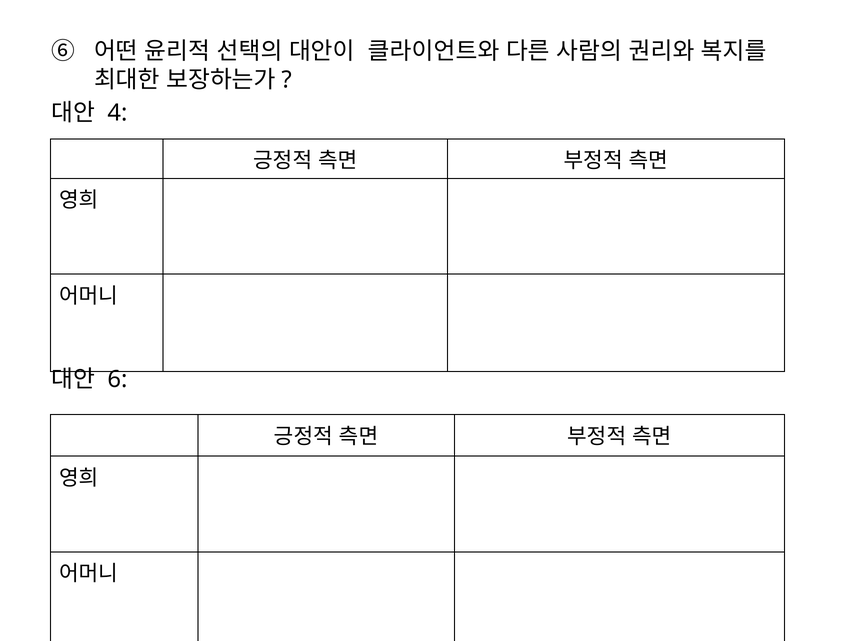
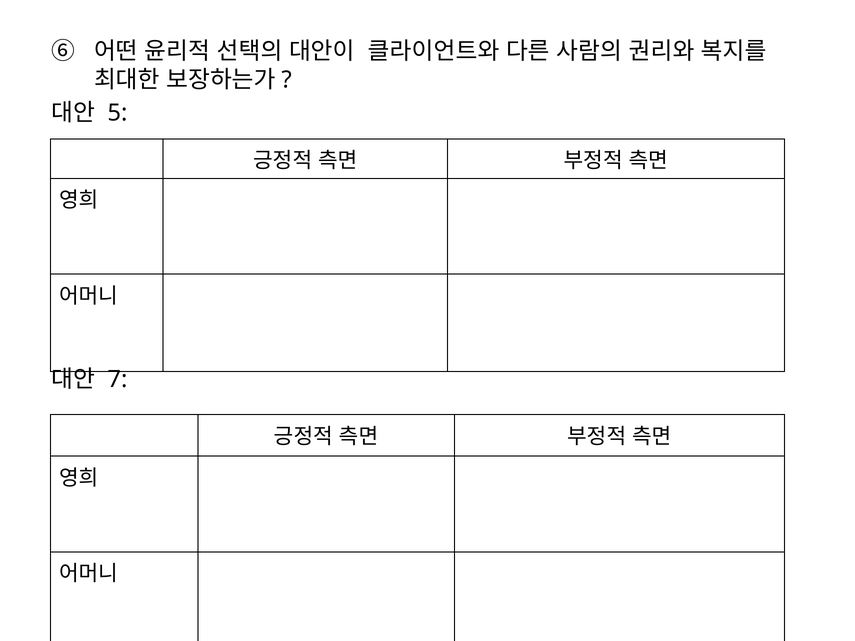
4: 4 -> 5
6: 6 -> 7
